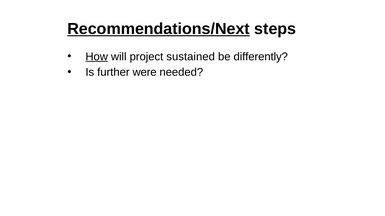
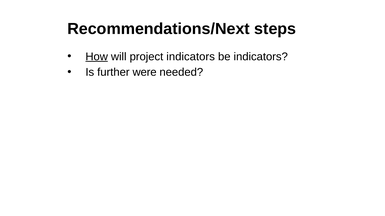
Recommendations/Next underline: present -> none
project sustained: sustained -> indicators
be differently: differently -> indicators
